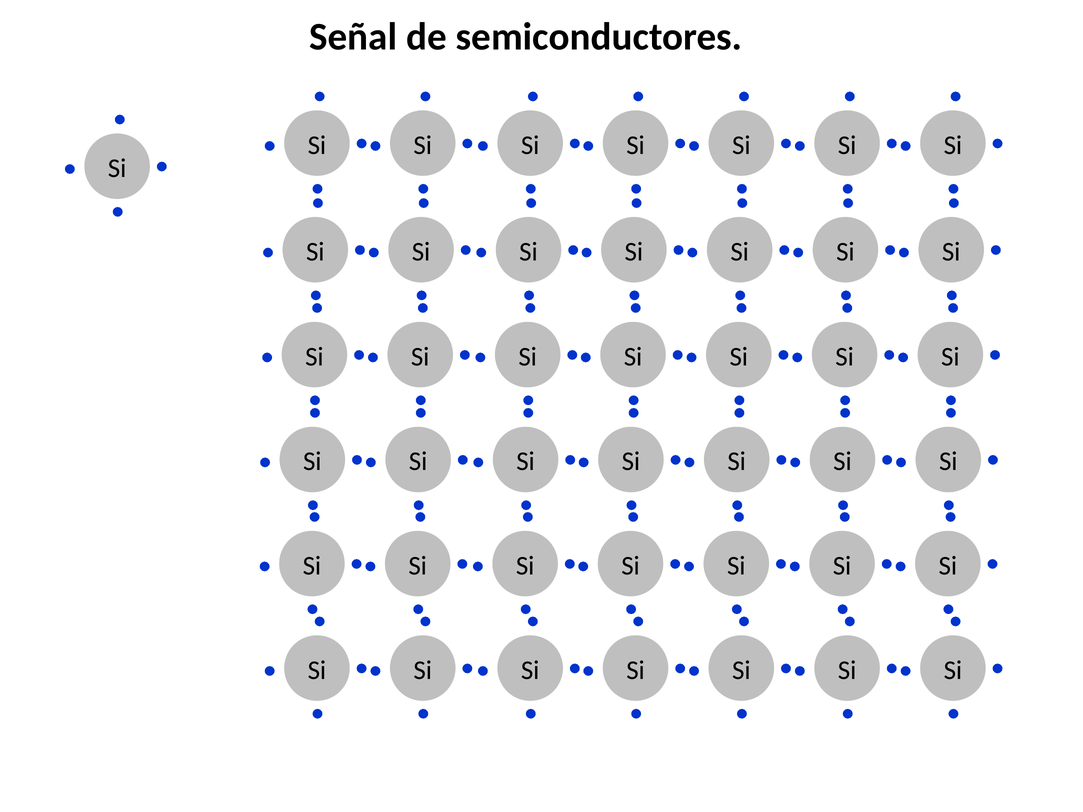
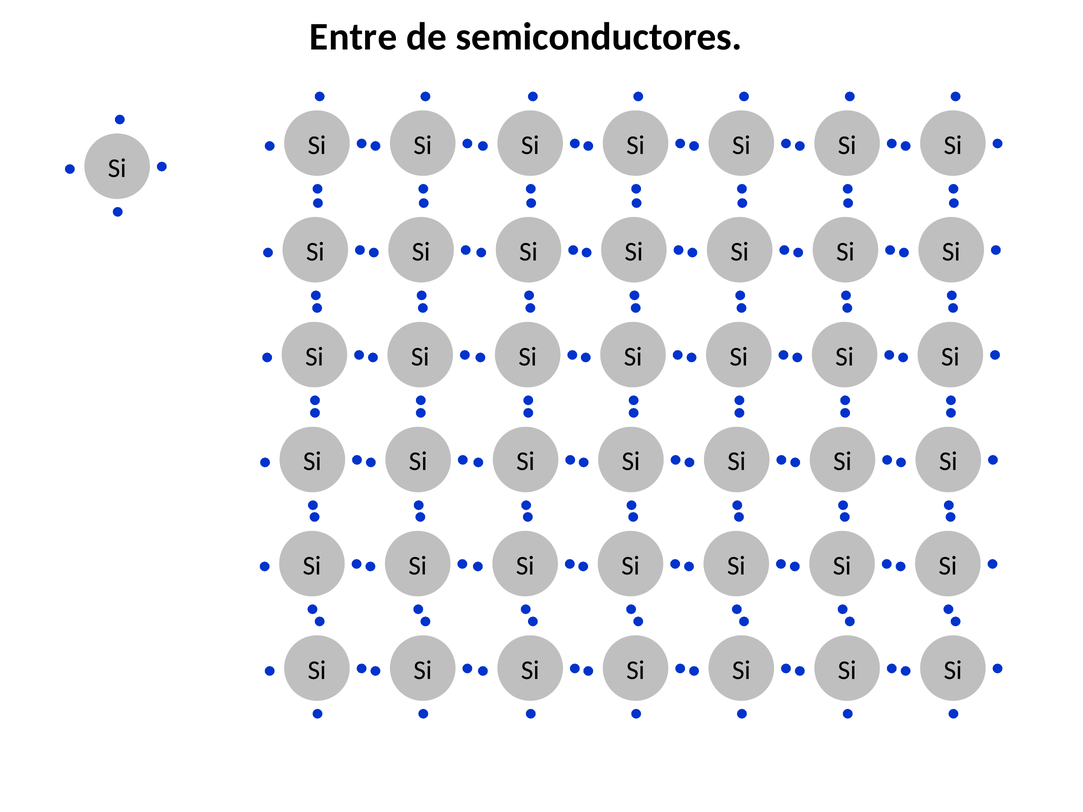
Señal: Señal -> Entre
